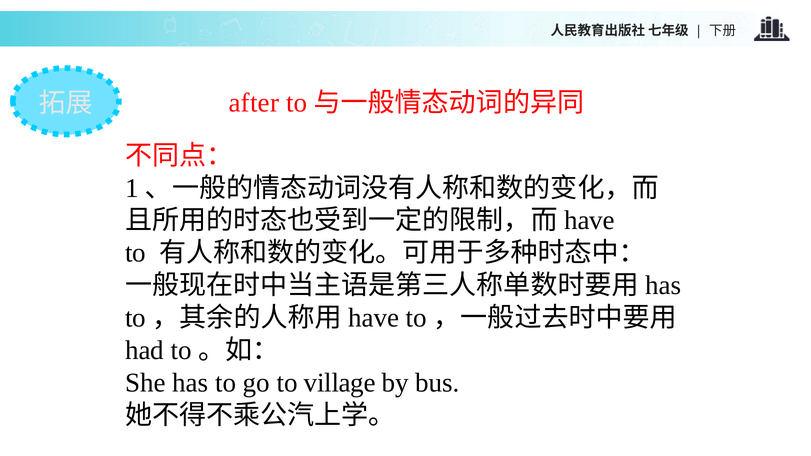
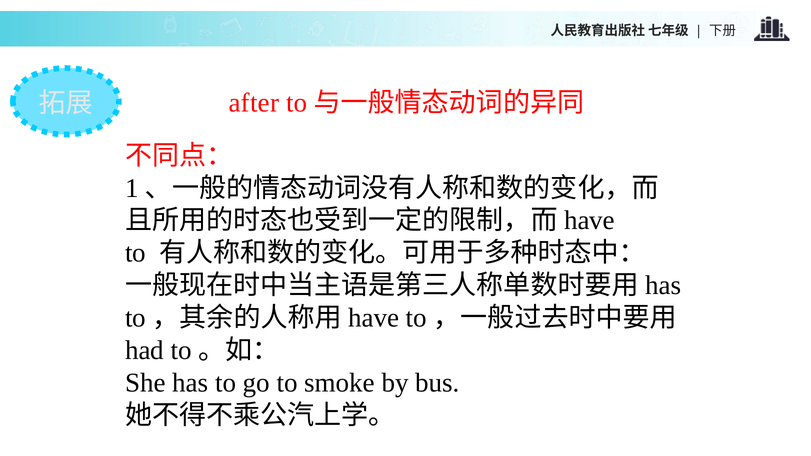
village: village -> smoke
